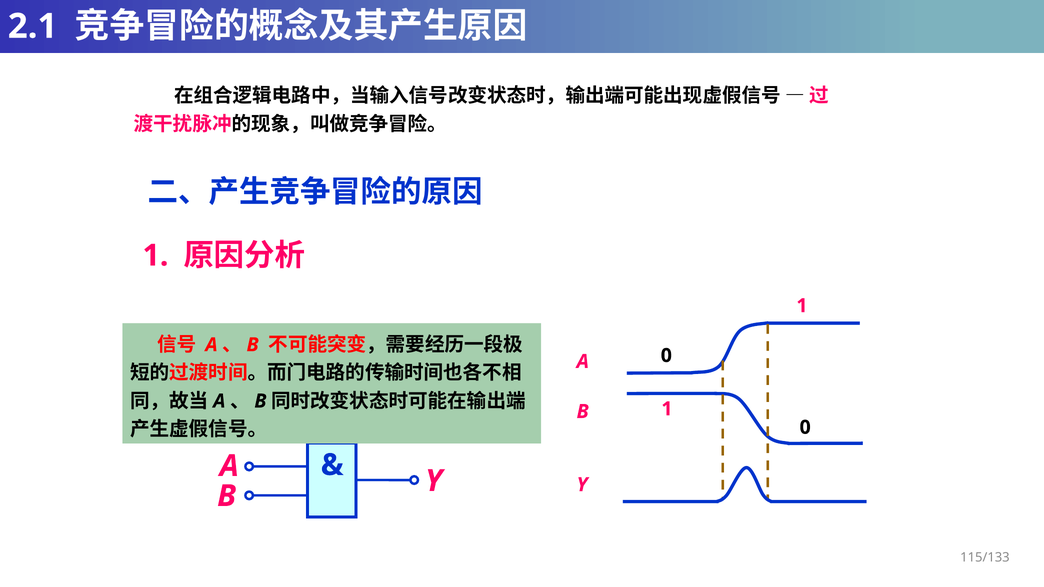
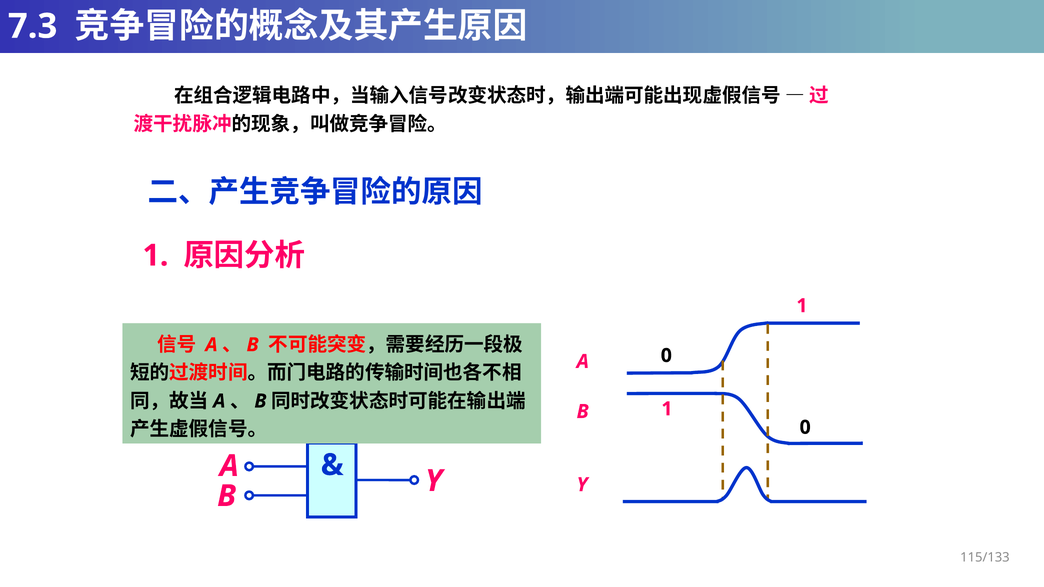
2.1: 2.1 -> 7.3
